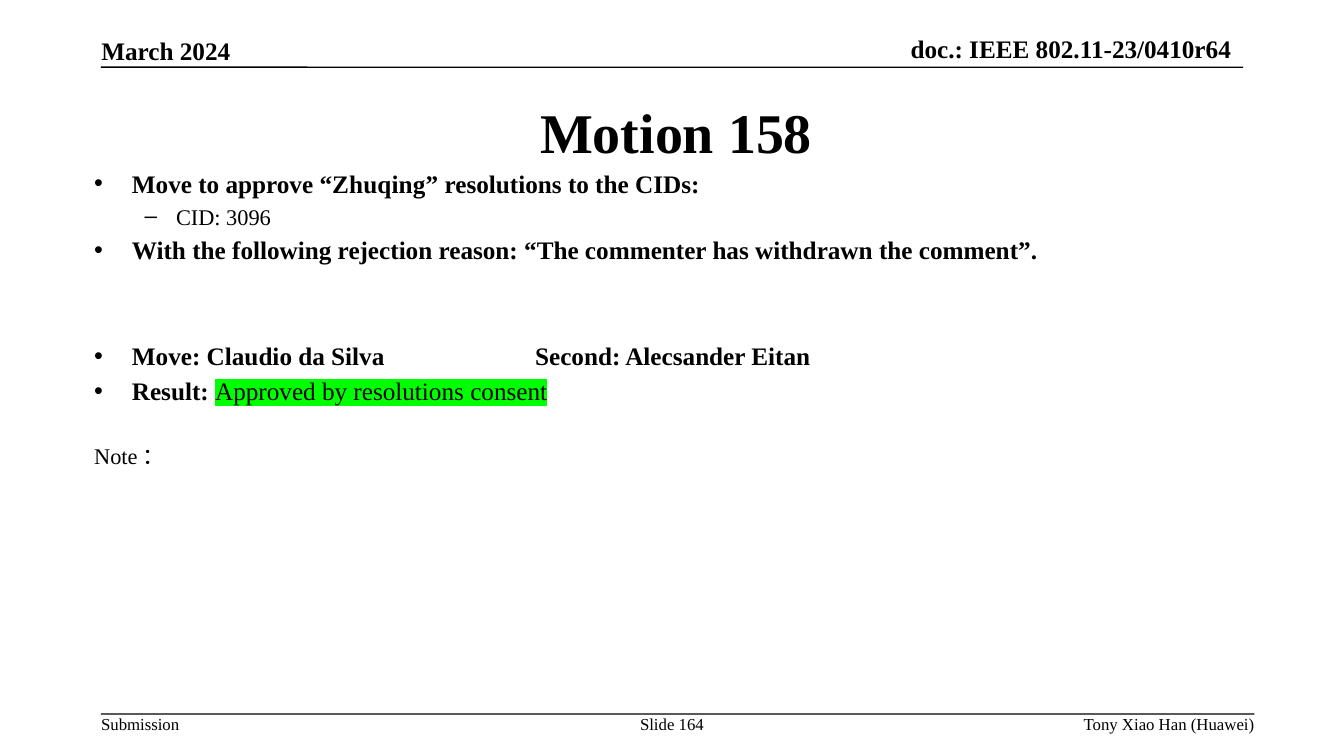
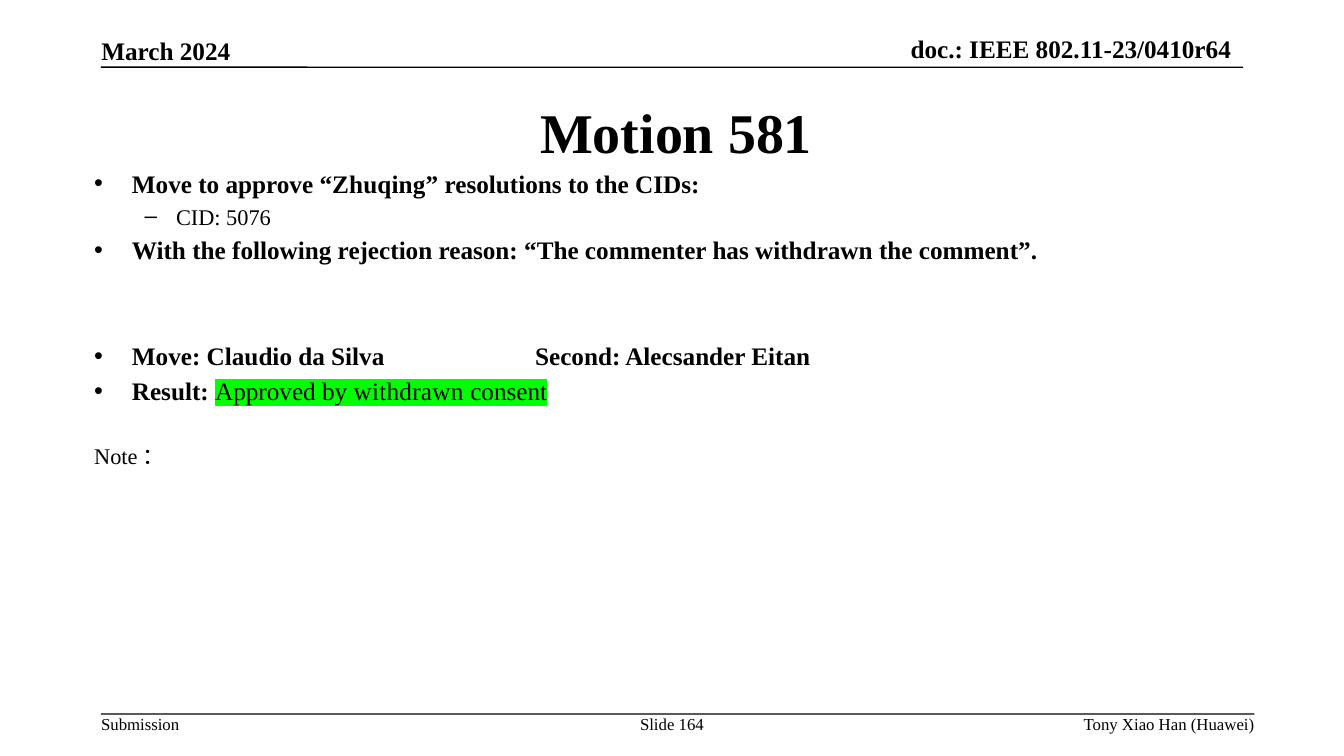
158: 158 -> 581
3096: 3096 -> 5076
by resolutions: resolutions -> withdrawn
